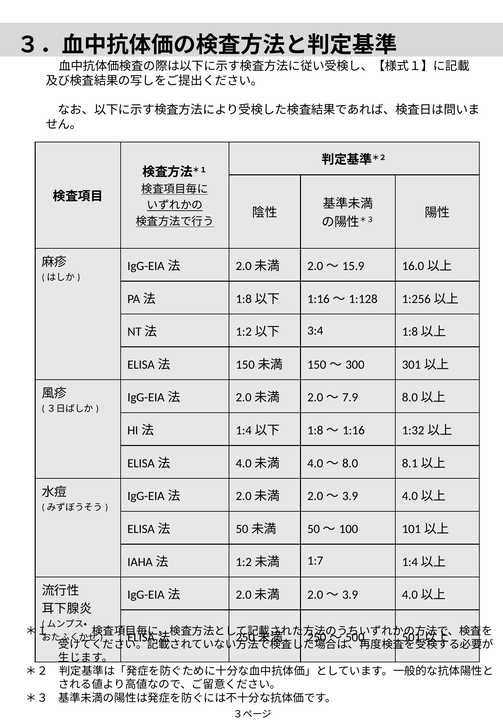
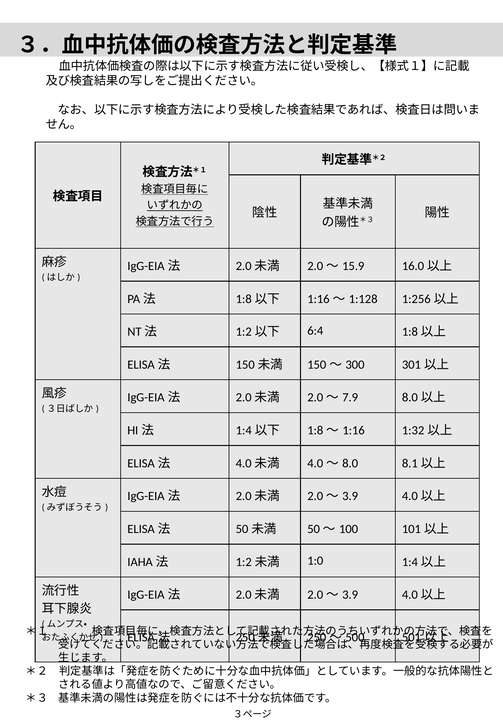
3:4: 3:4 -> 6:4
1:7: 1:7 -> 1:0
